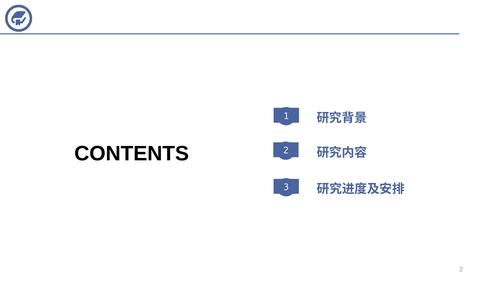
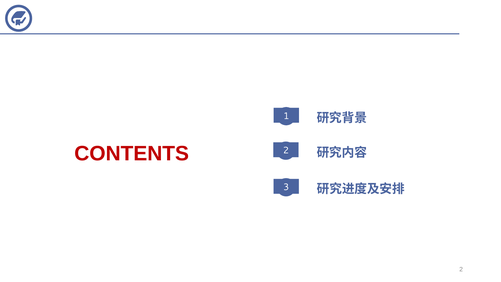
CONTENTS colour: black -> red
